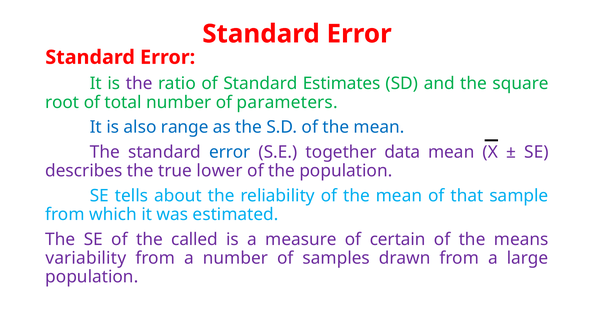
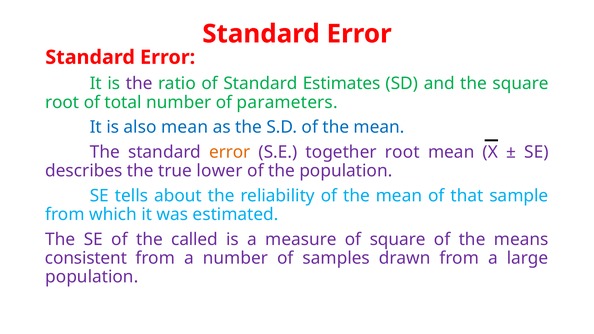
also range: range -> mean
error at (230, 152) colour: blue -> orange
together data: data -> root
of certain: certain -> square
variability: variability -> consistent
